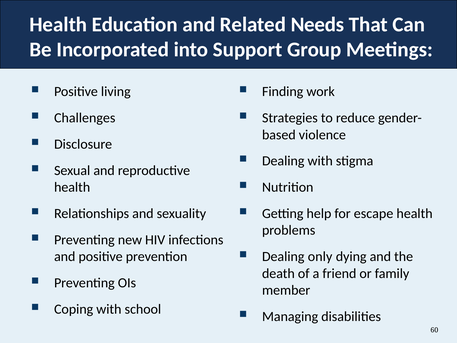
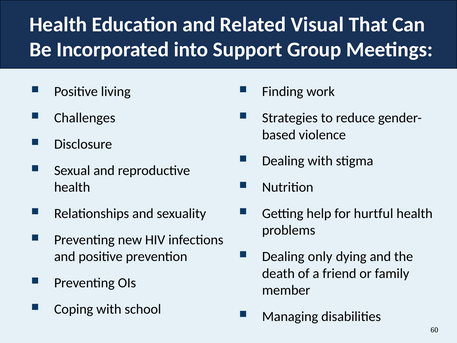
Needs: Needs -> Visual
escape: escape -> hurtful
